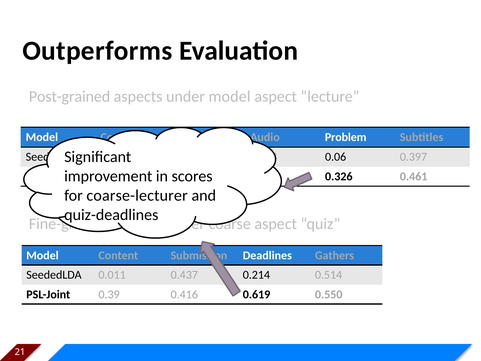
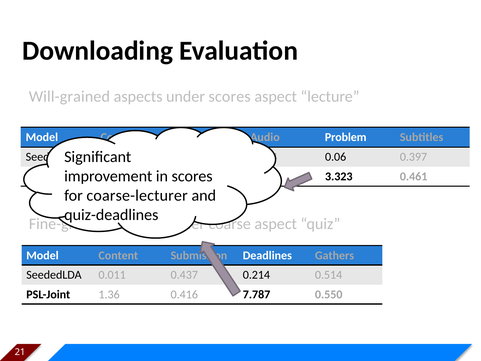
Outperforms: Outperforms -> Downloading
Post-grained: Post-grained -> Will-grained
under model: model -> scores
0.326: 0.326 -> 3.323
0.39: 0.39 -> 1.36
0.619: 0.619 -> 7.787
